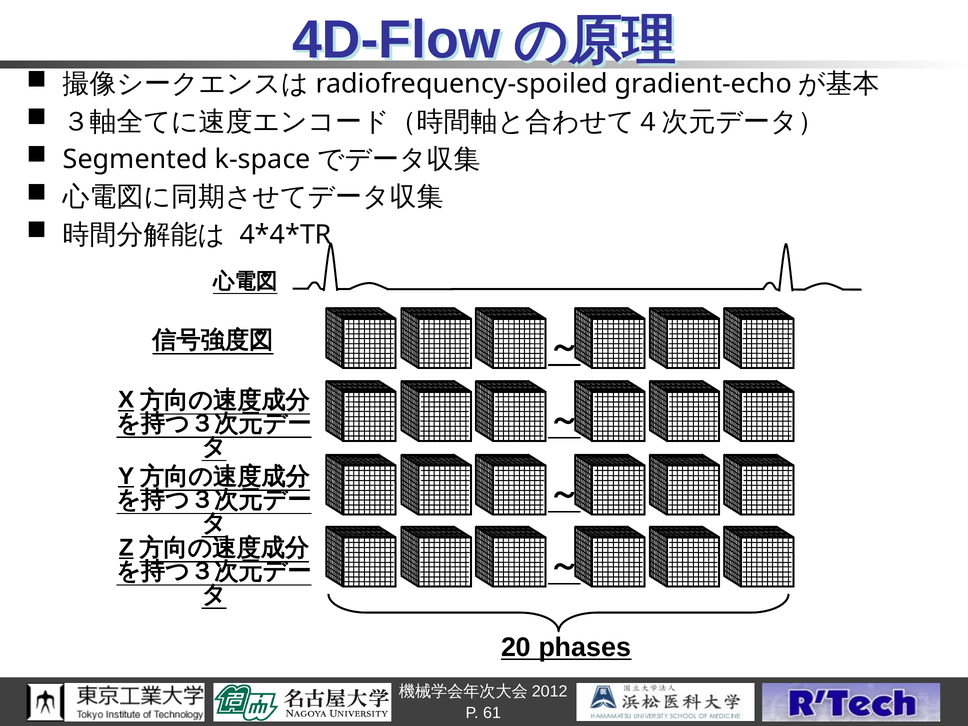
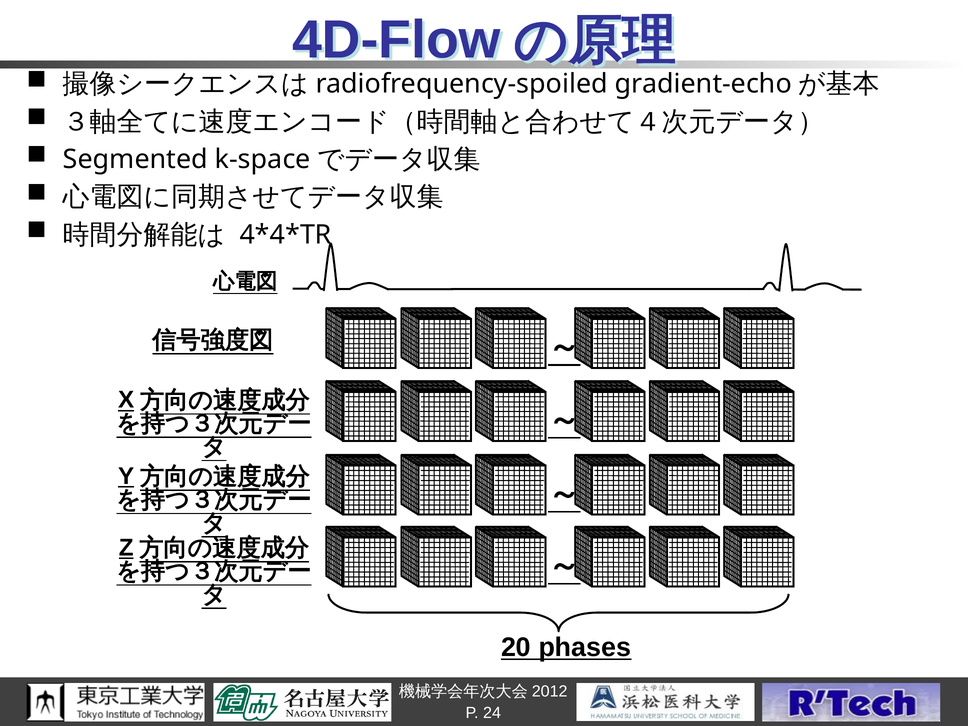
61: 61 -> 24
